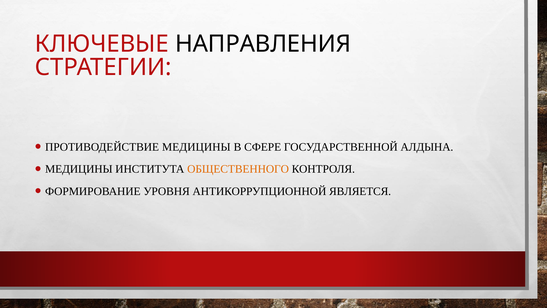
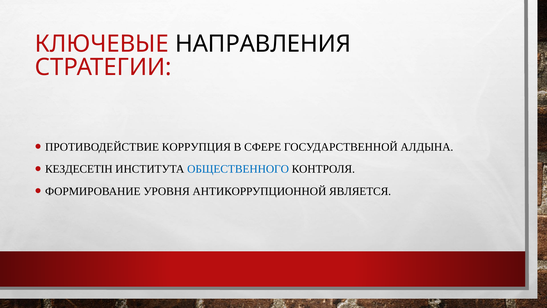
ПРОТИВОДЕЙСТВИЕ МЕДИЦИНЫ: МЕДИЦИНЫ -> КОРРУПЦИЯ
МЕДИЦИНЫ at (79, 169): МЕДИЦИНЫ -> КЕЗДЕСЕТІН
ОБЩЕСТВЕННОГО colour: orange -> blue
